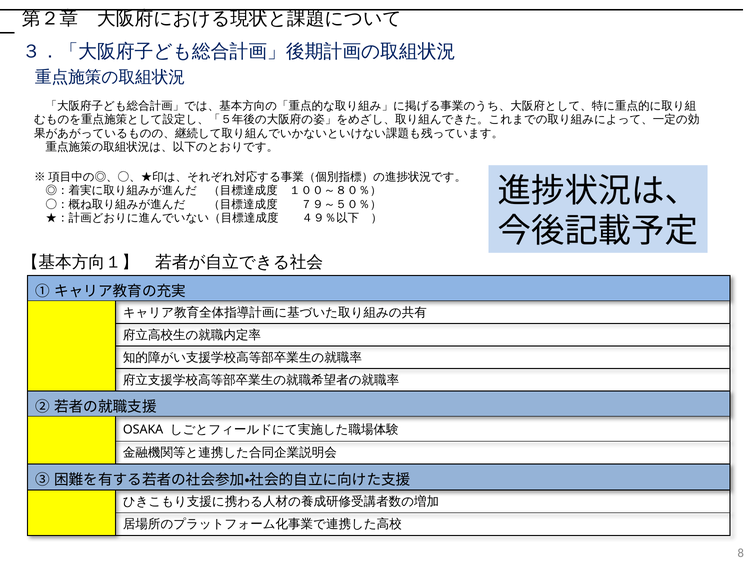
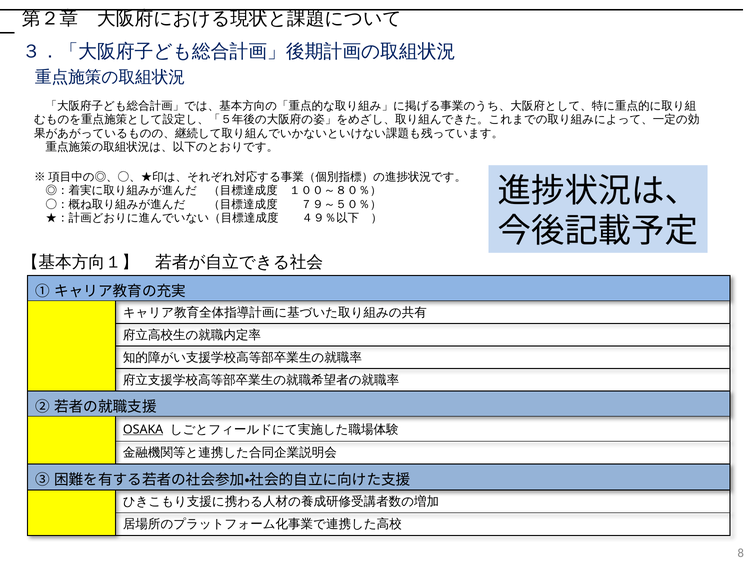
OSAKA underline: none -> present
